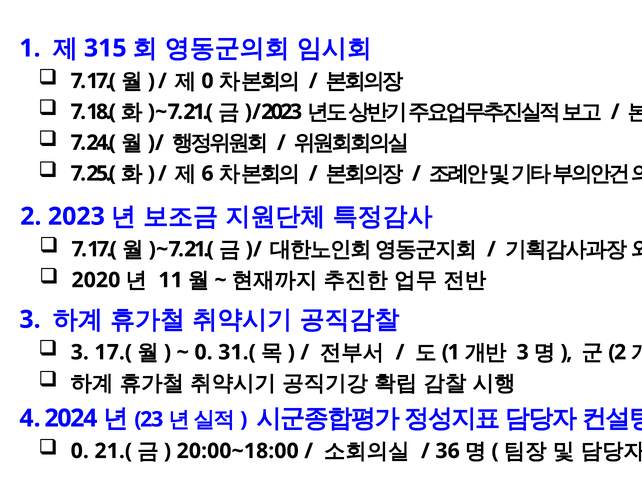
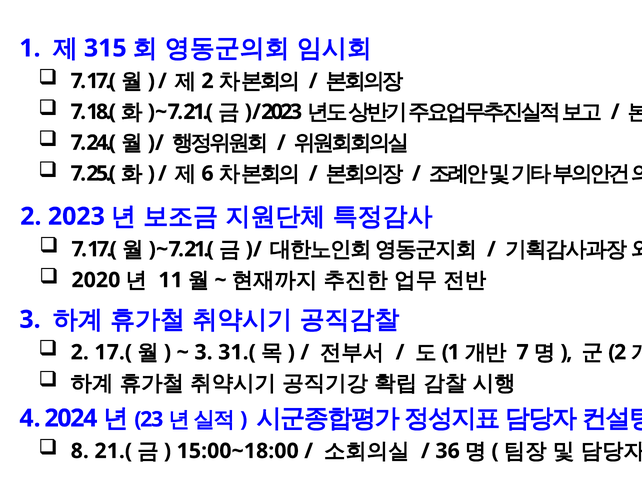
0 at (207, 81): 0 -> 2
3 at (80, 352): 3 -> 2
0 at (204, 352): 0 -> 3
3 at (523, 352): 3 -> 7
0 at (80, 451): 0 -> 8
20:00~18:00: 20:00~18:00 -> 15:00~18:00
